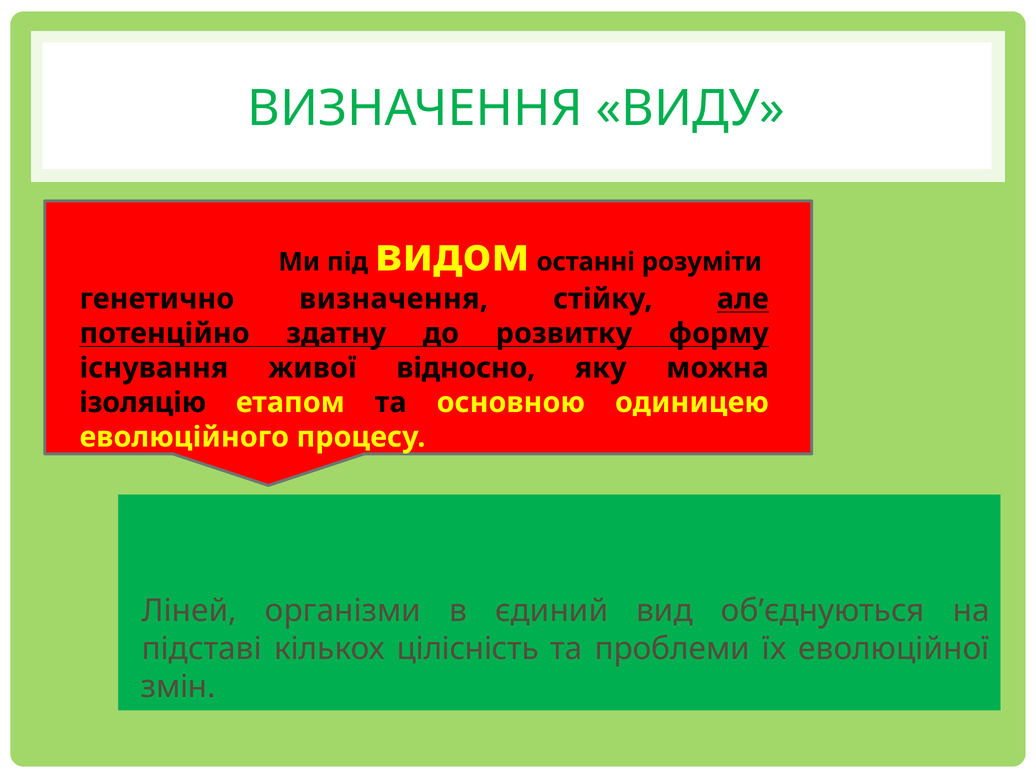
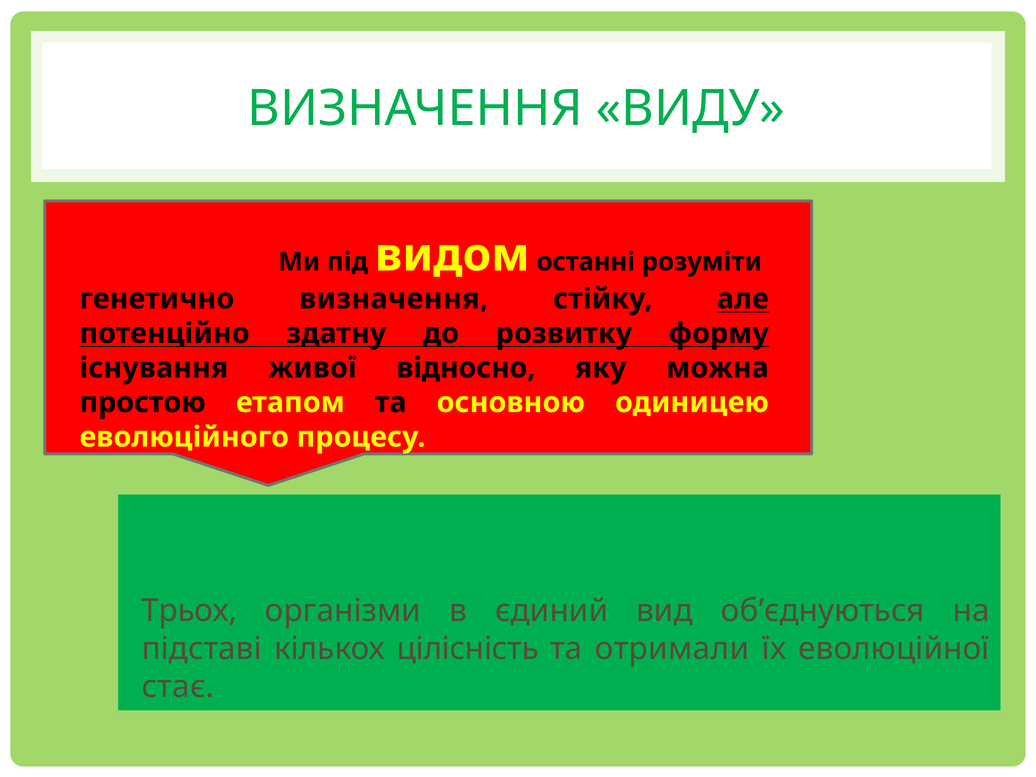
ізоляцію: ізоляцію -> простою
Ліней: Ліней -> Трьох
проблеми: проблеми -> отримали
змін: змін -> стає
